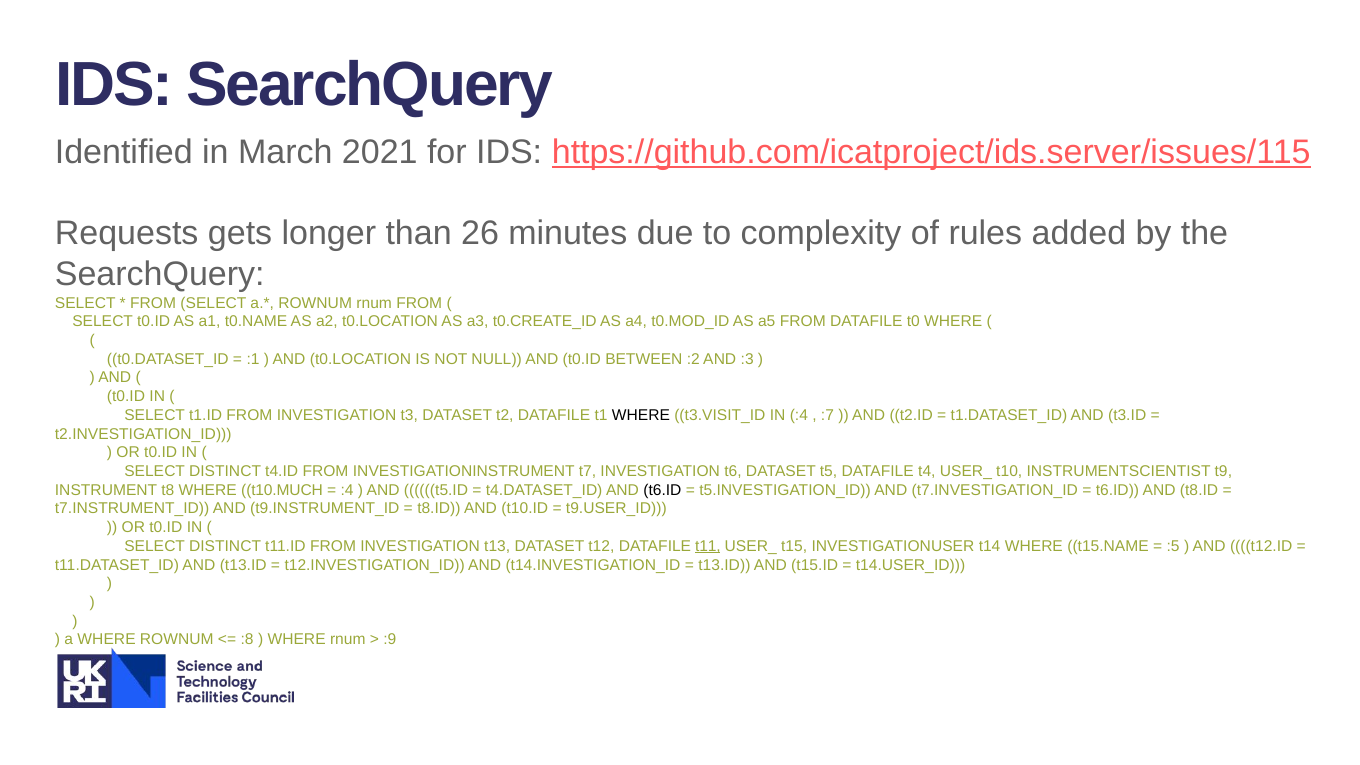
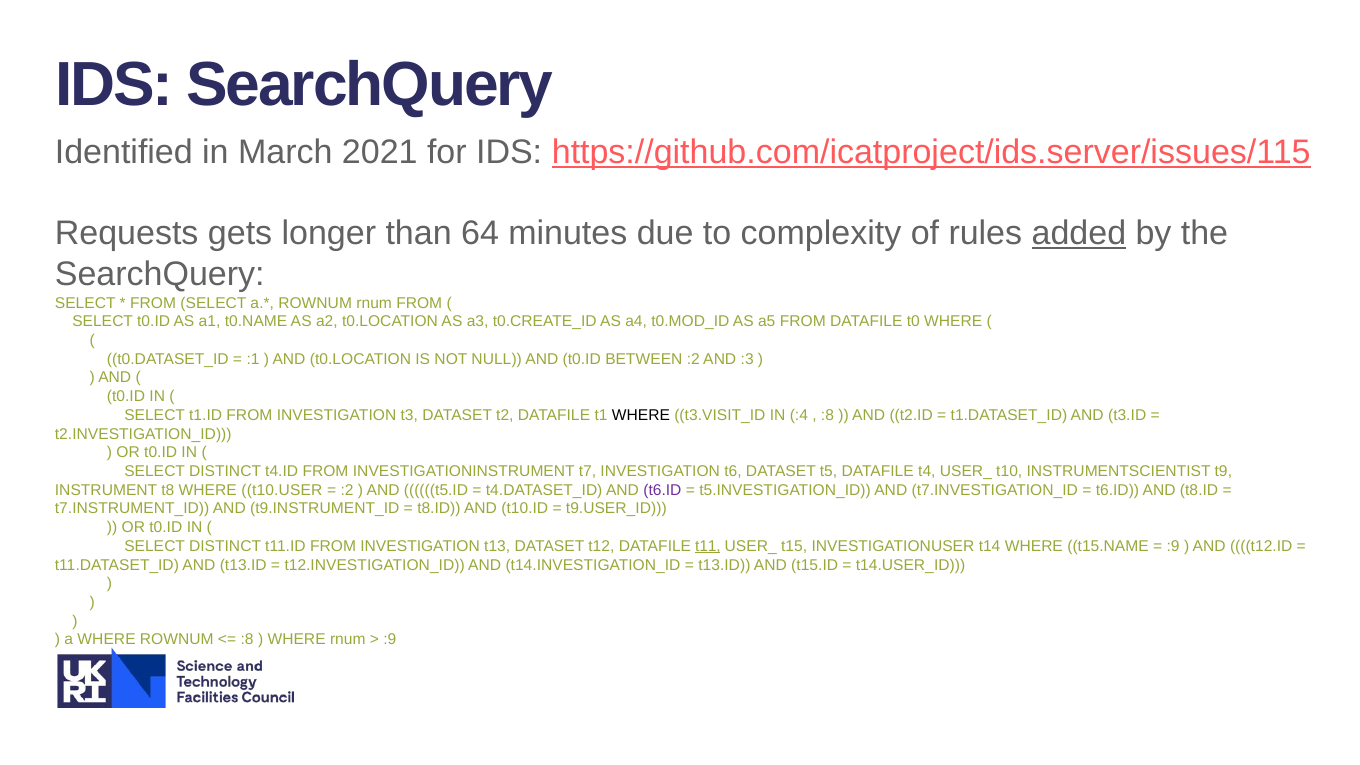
26: 26 -> 64
added underline: none -> present
:7 at (827, 415): :7 -> :8
t10.MUCH: t10.MUCH -> t10.USER
:4 at (347, 490): :4 -> :2
t6.ID at (662, 490) colour: black -> purple
:5 at (1173, 546): :5 -> :9
